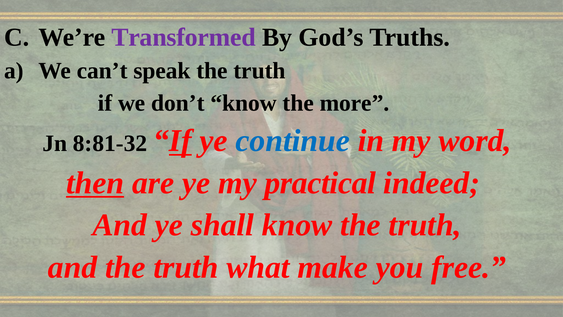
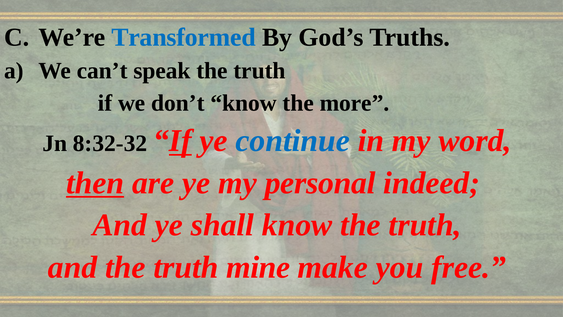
Transformed colour: purple -> blue
8:81-32: 8:81-32 -> 8:32-32
practical: practical -> personal
what: what -> mine
